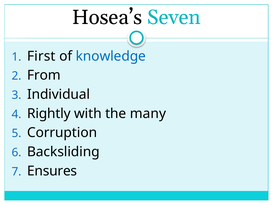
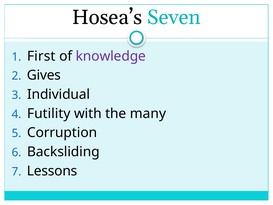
knowledge colour: blue -> purple
From: From -> Gives
Rightly: Rightly -> Futility
Ensures: Ensures -> Lessons
